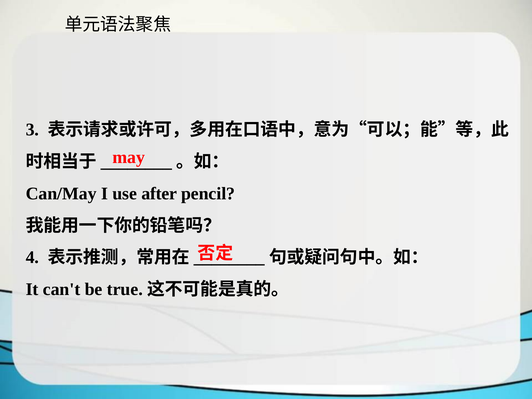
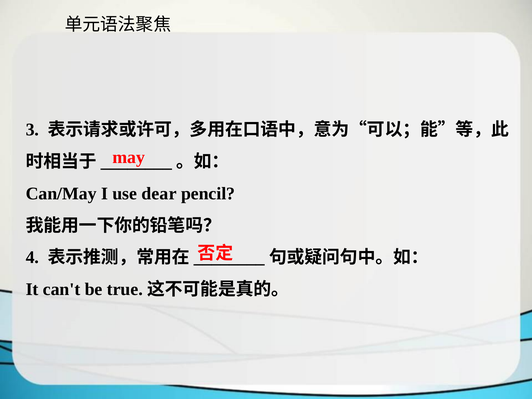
after: after -> dear
